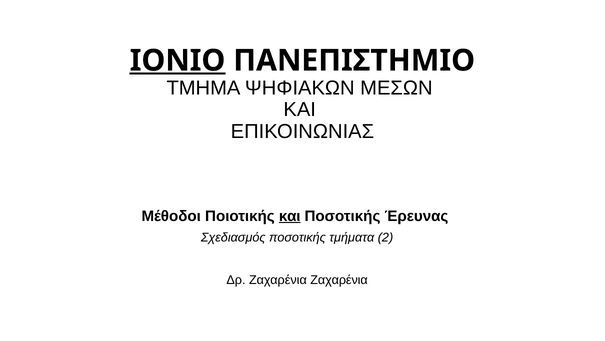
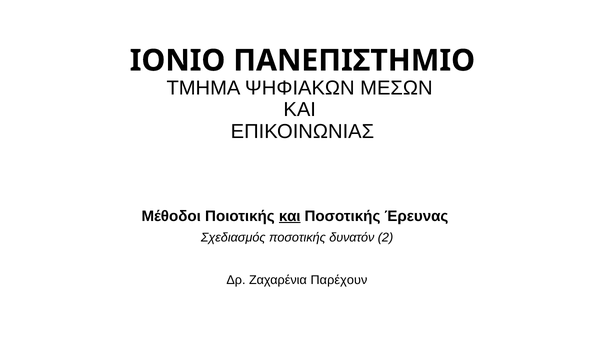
ΙΟΝΙΟ underline: present -> none
τμήματα: τμήματα -> δυνατόν
Ζαχαρένια Ζαχαρένια: Ζαχαρένια -> Παρέχουν
